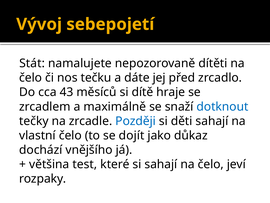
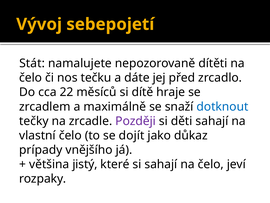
43: 43 -> 22
Později colour: blue -> purple
dochází: dochází -> prípady
test: test -> jistý
